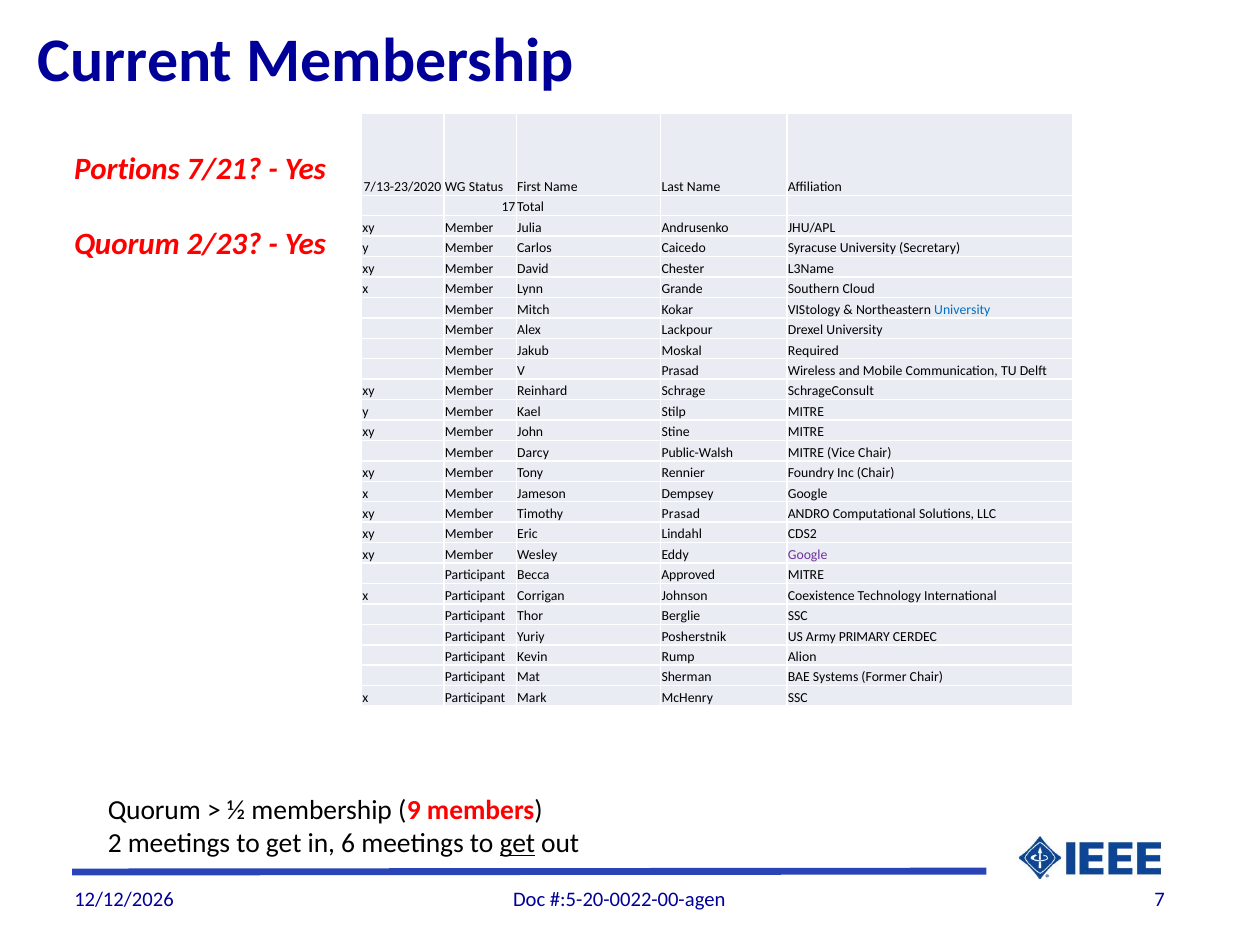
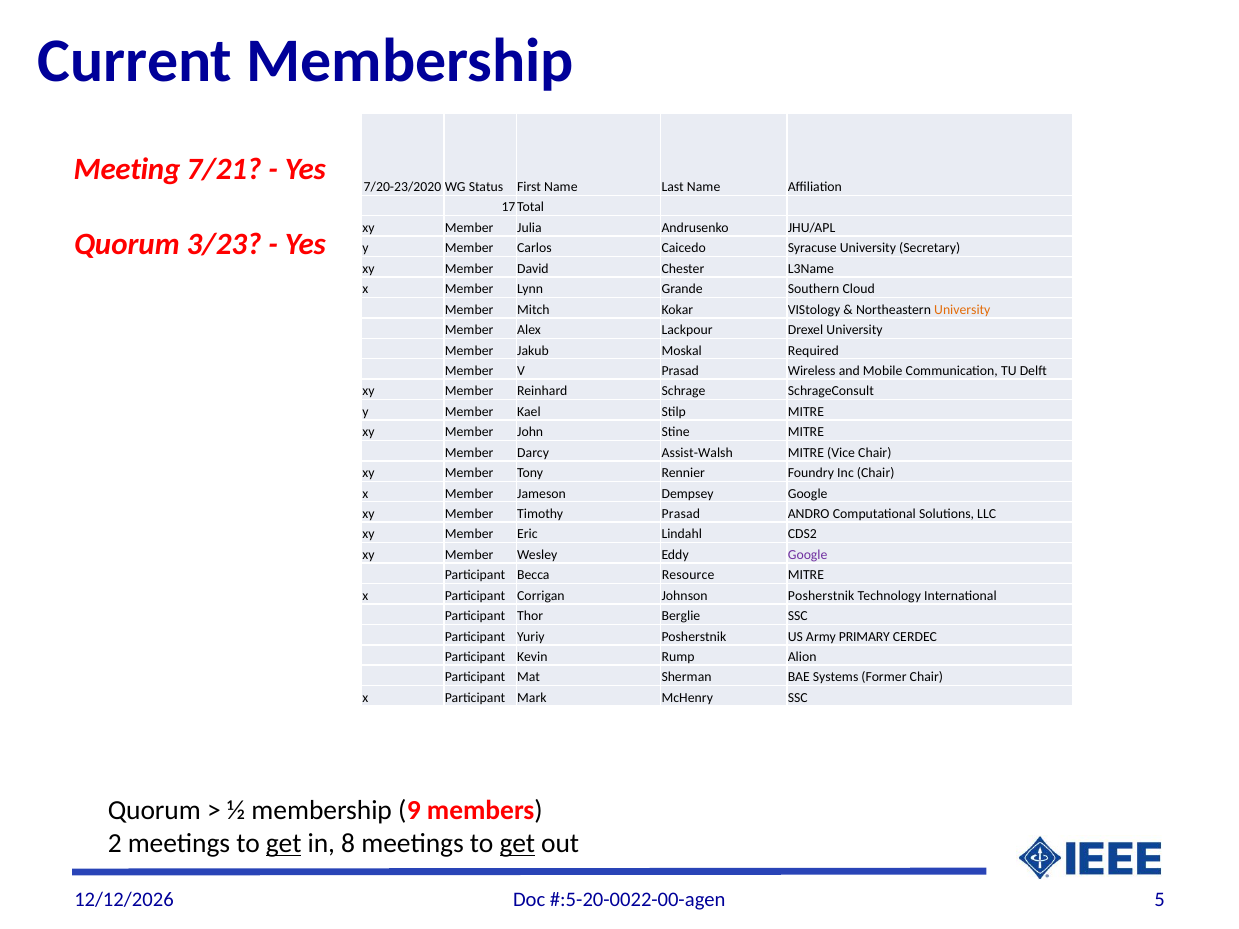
Portions: Portions -> Meeting
7/13-23/2020: 7/13-23/2020 -> 7/20-23/2020
2/23: 2/23 -> 3/23
University at (962, 310) colour: blue -> orange
Public-Walsh: Public-Walsh -> Assist-Walsh
Approved: Approved -> Resource
Johnson Coexistence: Coexistence -> Posherstnik
get at (284, 844) underline: none -> present
6: 6 -> 8
7: 7 -> 5
